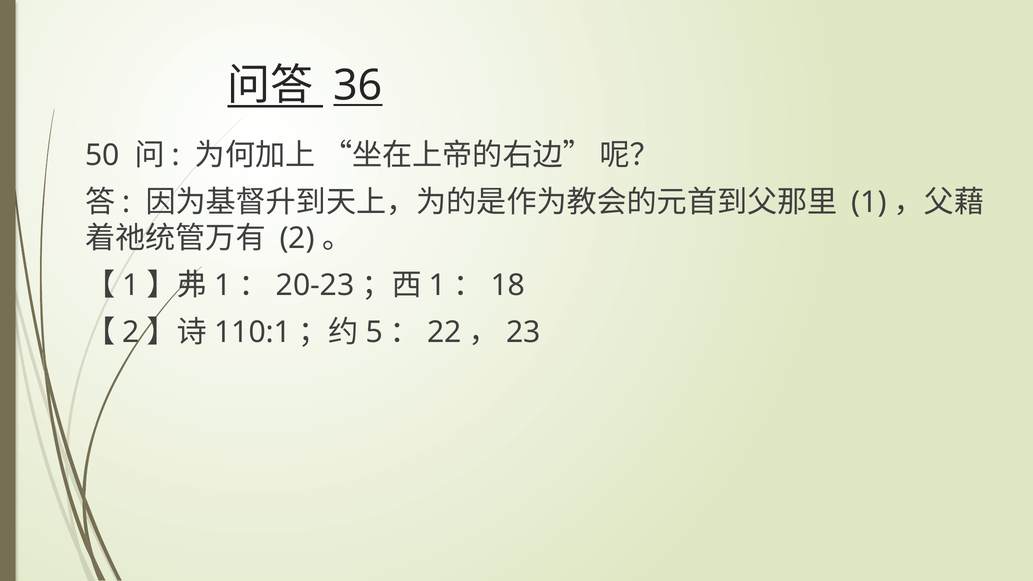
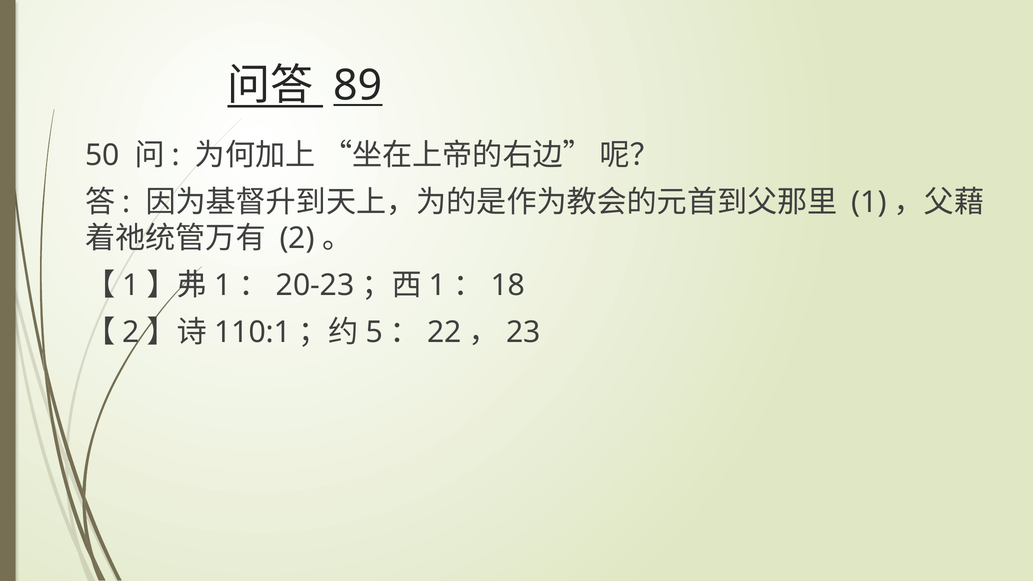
36: 36 -> 89
